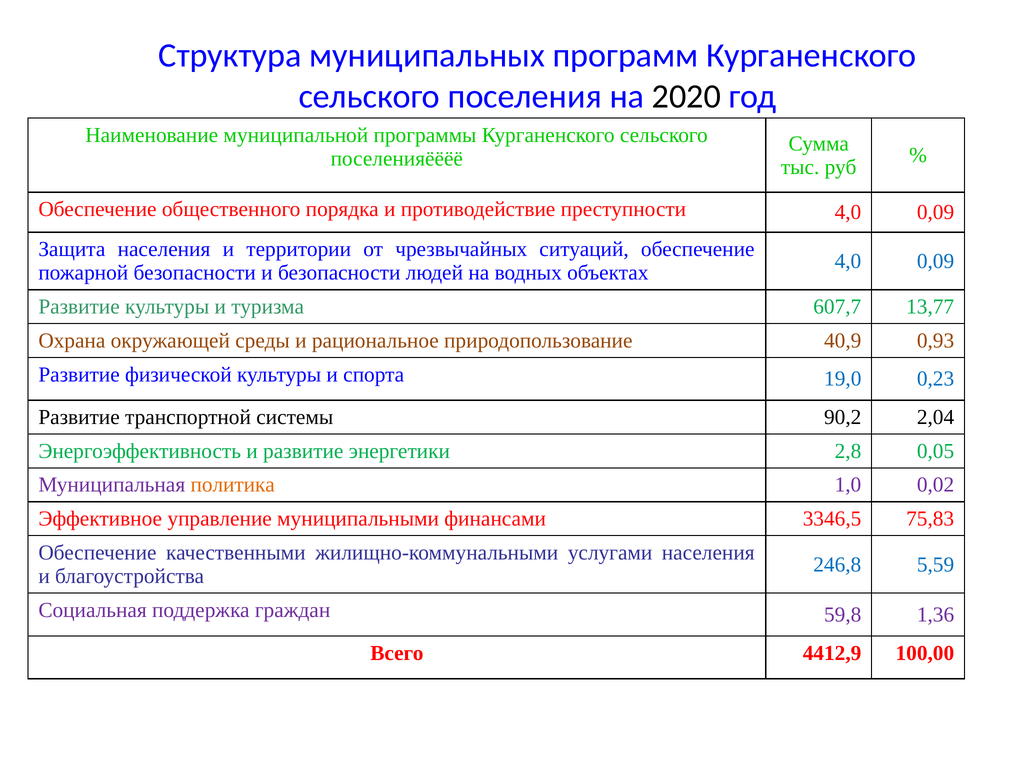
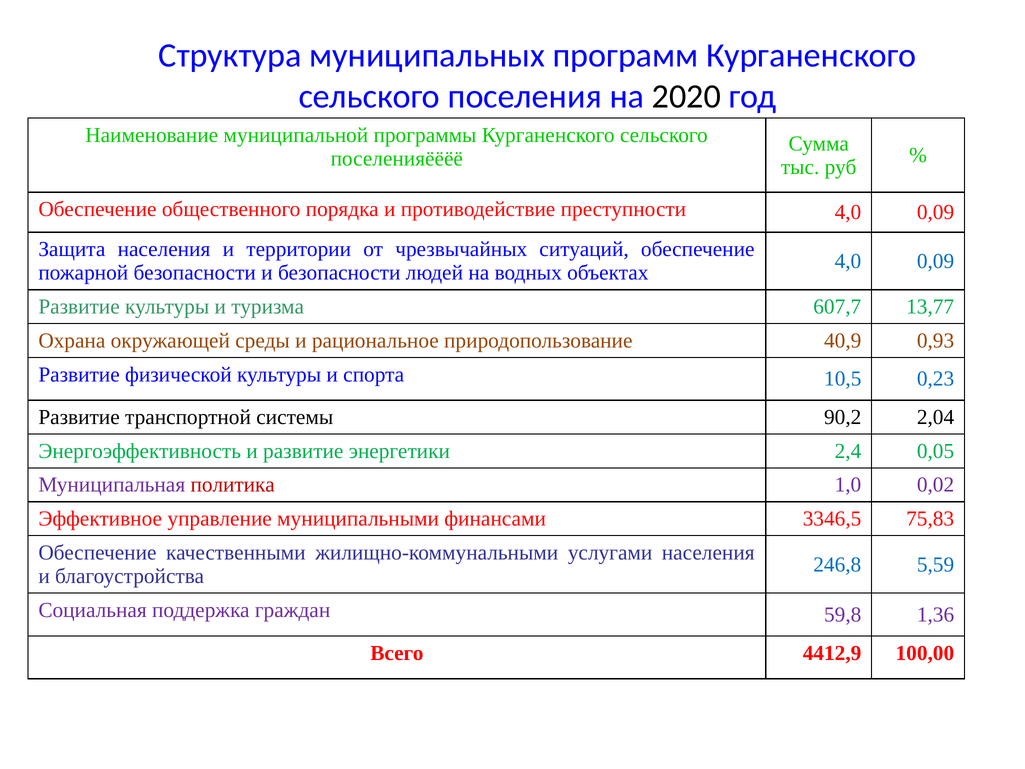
19,0: 19,0 -> 10,5
2,8: 2,8 -> 2,4
политика colour: orange -> red
